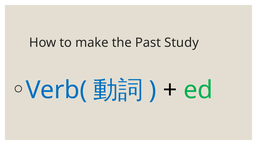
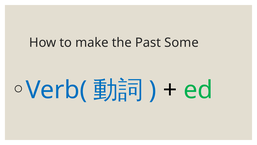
Study: Study -> Some
